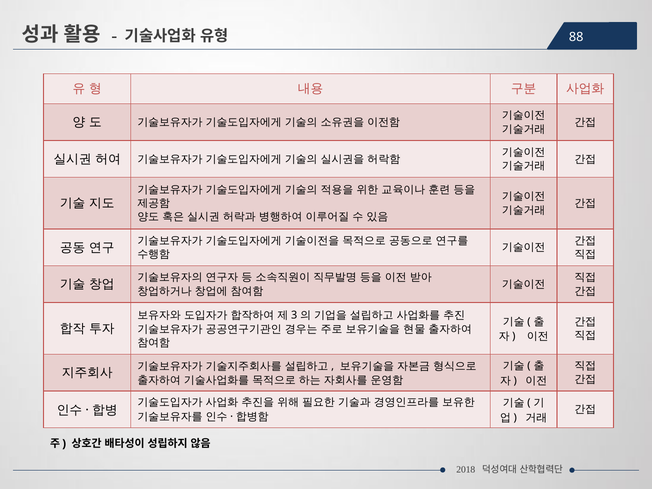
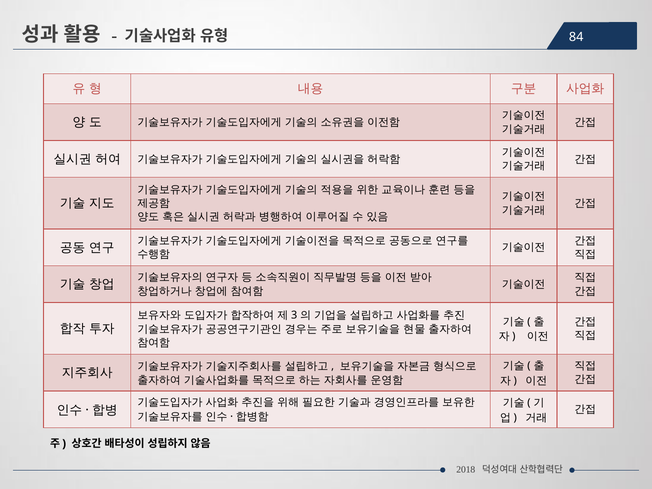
88: 88 -> 84
